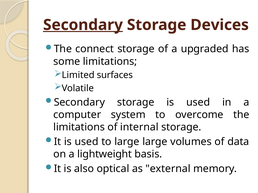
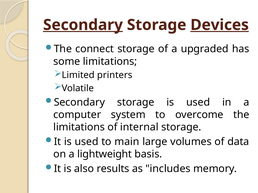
Devices underline: none -> present
surfaces: surfaces -> printers
to large: large -> main
optical: optical -> results
external: external -> includes
